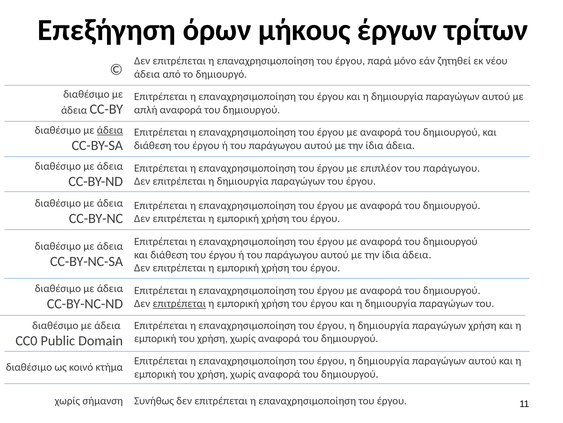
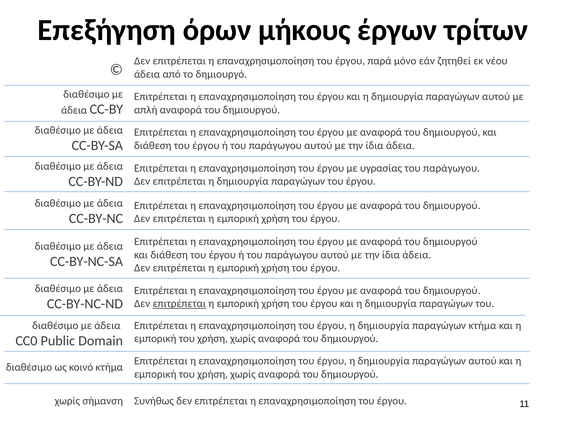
άδεια at (110, 130) underline: present -> none
επιπλέον: επιπλέον -> υγρασίας
παραγώγων χρήση: χρήση -> κτήμα
